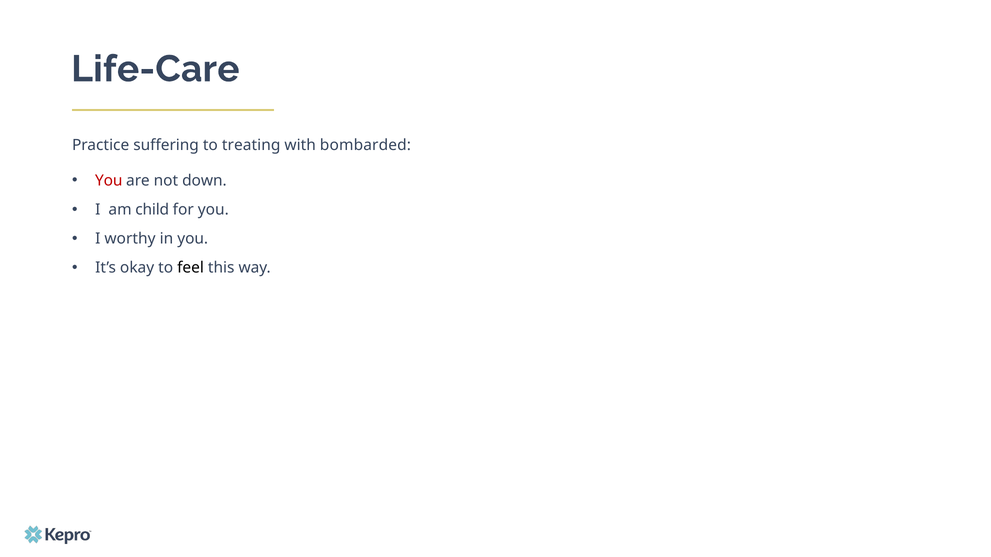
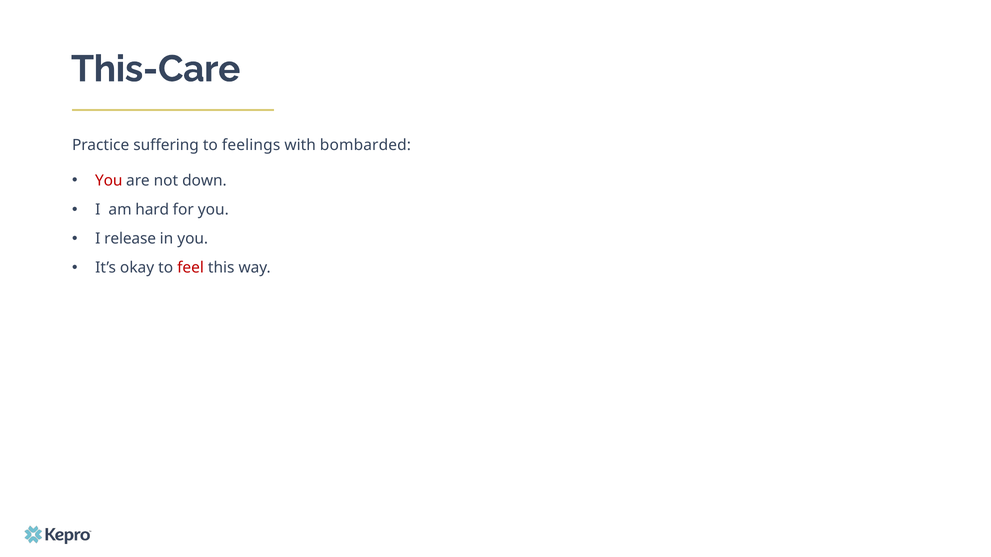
Life-Care: Life-Care -> This-Care
treating: treating -> feelings
child: child -> hard
worthy: worthy -> release
feel colour: black -> red
